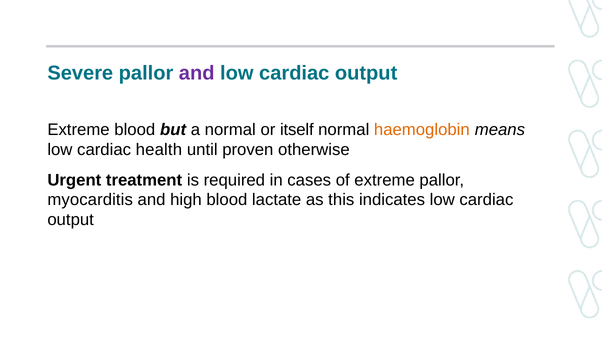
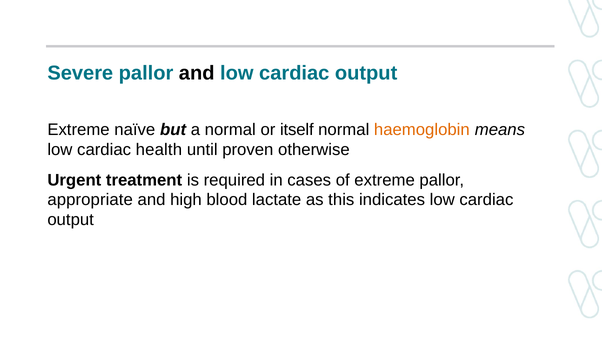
and at (197, 73) colour: purple -> black
Extreme blood: blood -> naïve
myocarditis: myocarditis -> appropriate
